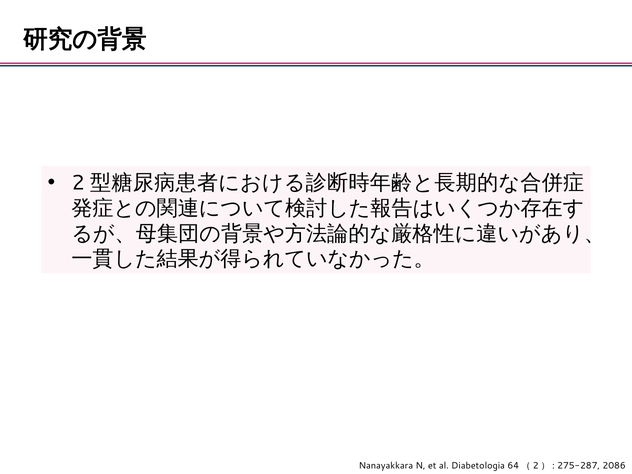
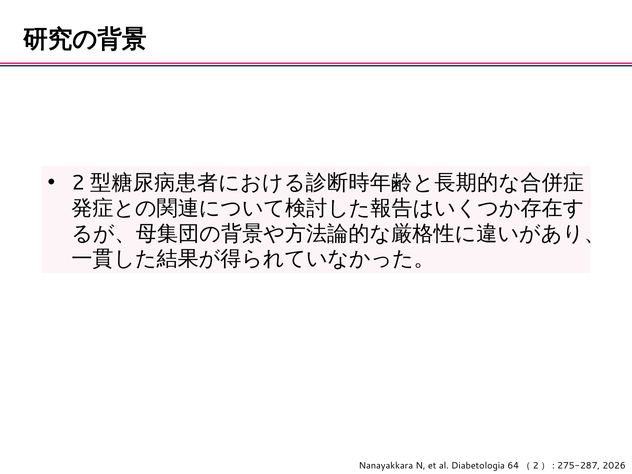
2086: 2086 -> 2026
